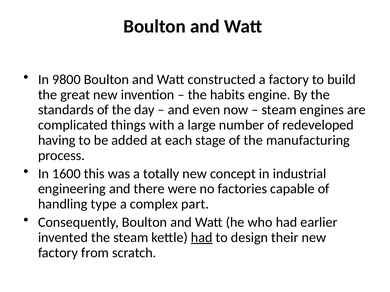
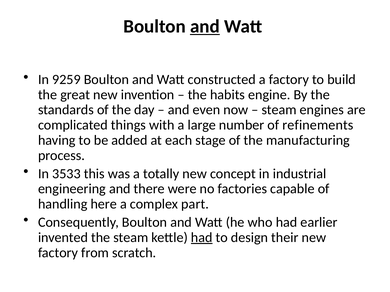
and at (205, 26) underline: none -> present
9800: 9800 -> 9259
redeveloped: redeveloped -> refinements
1600: 1600 -> 3533
type: type -> here
